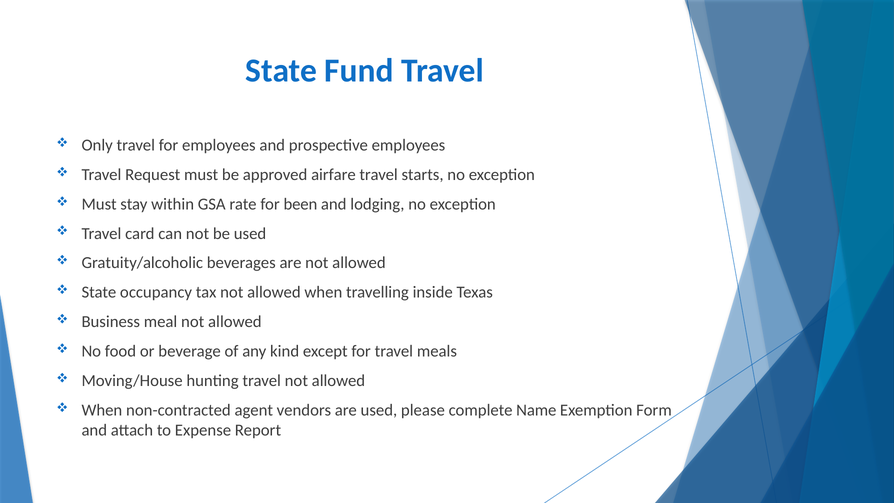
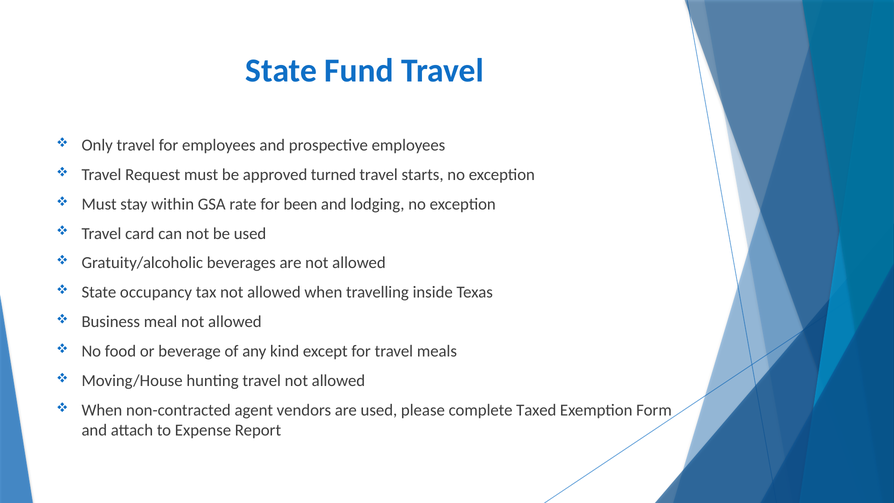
airfare: airfare -> turned
Name: Name -> Taxed
